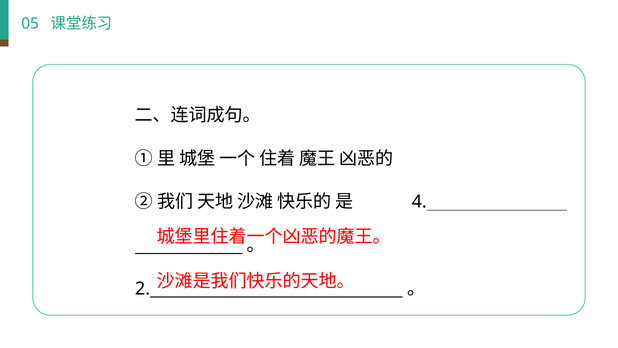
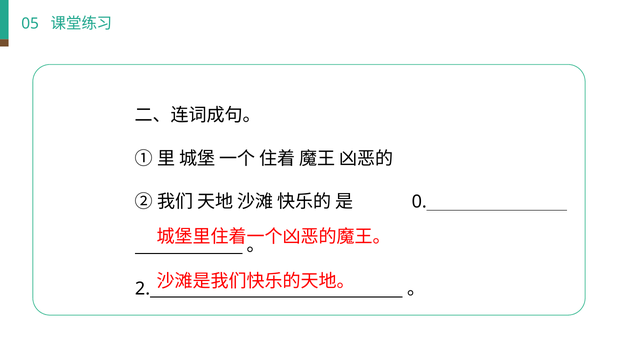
4: 4 -> 0
